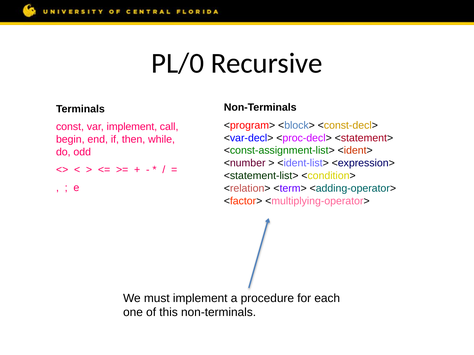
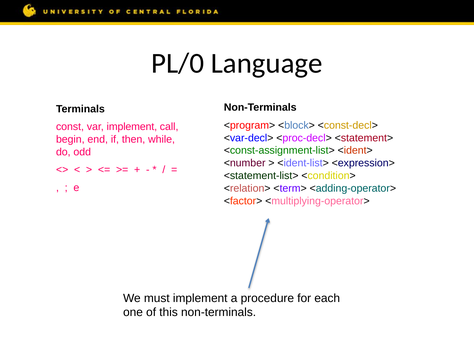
Recursive: Recursive -> Language
